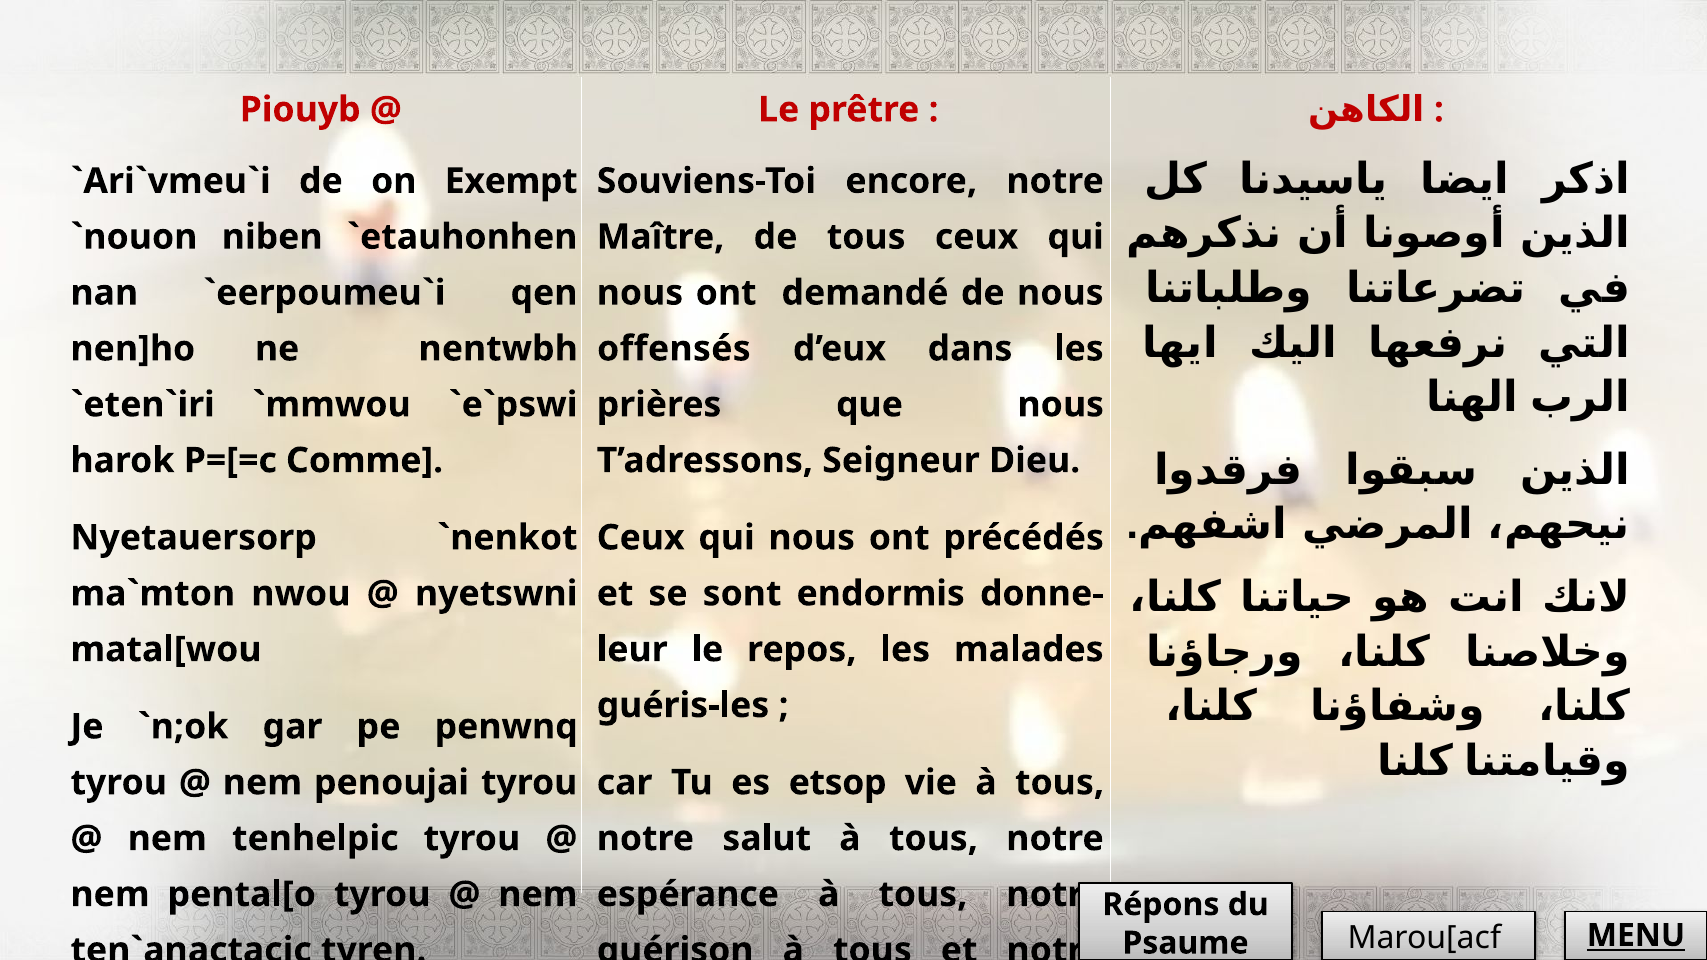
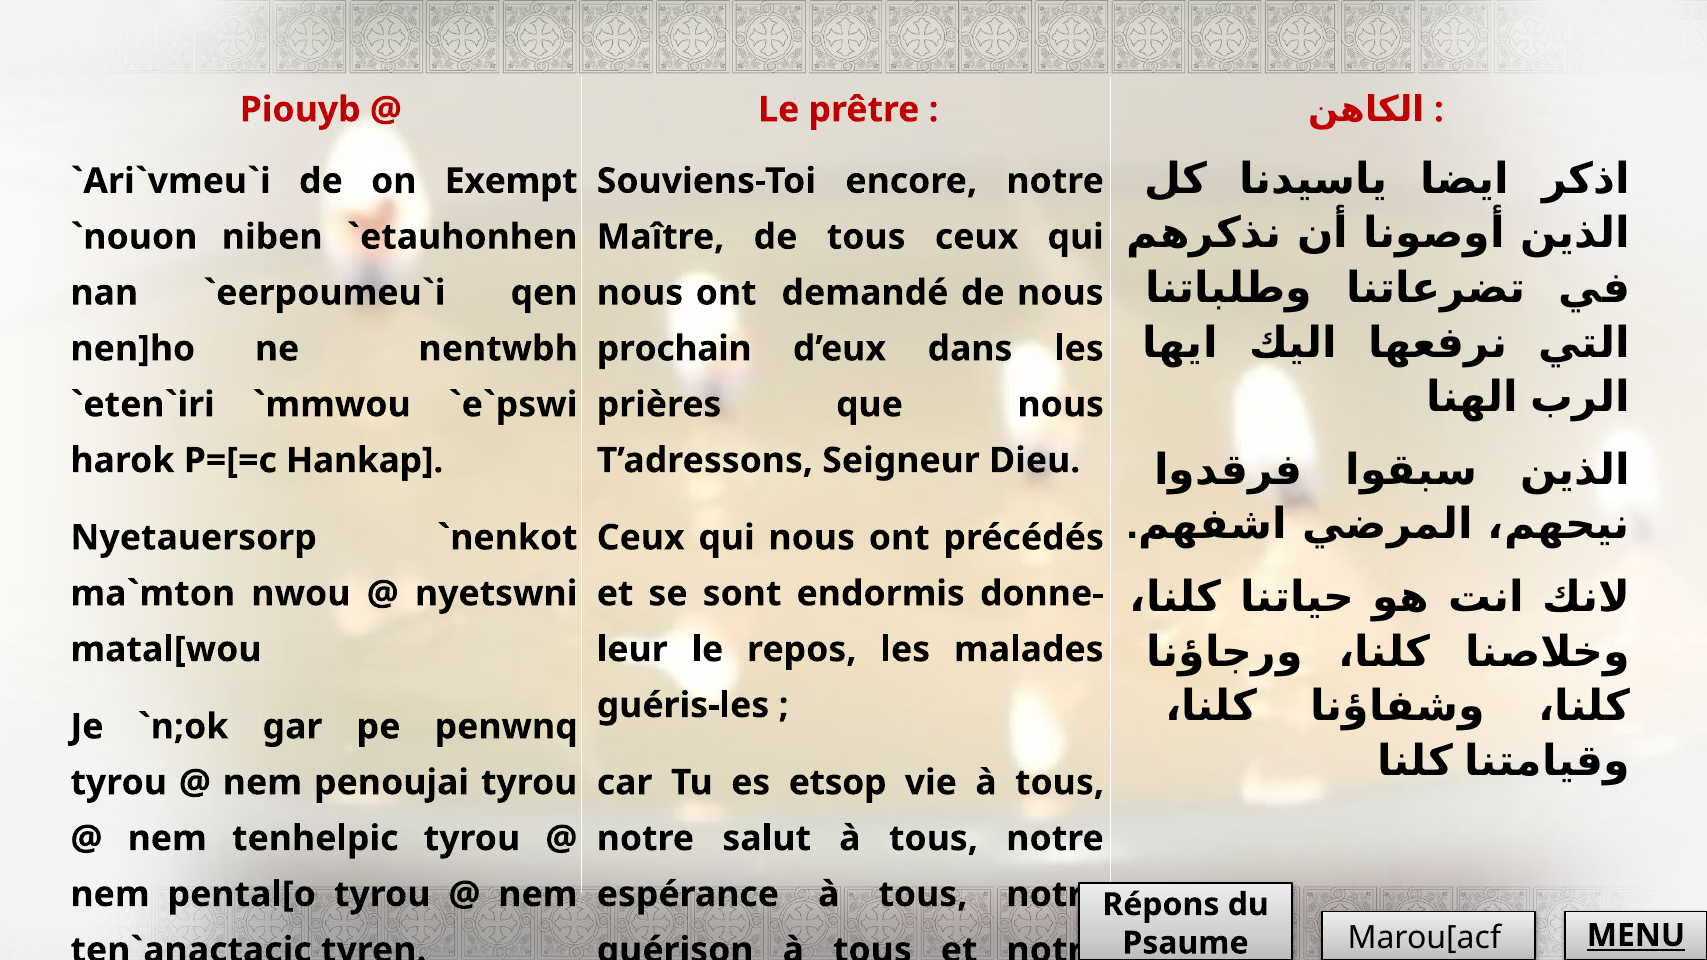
offensés: offensés -> prochain
Comme: Comme -> Hankap
